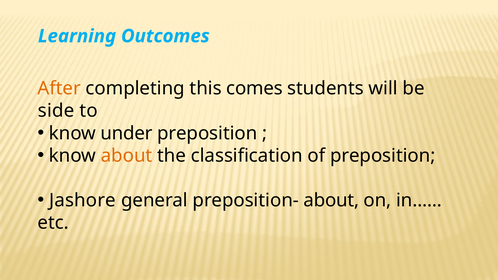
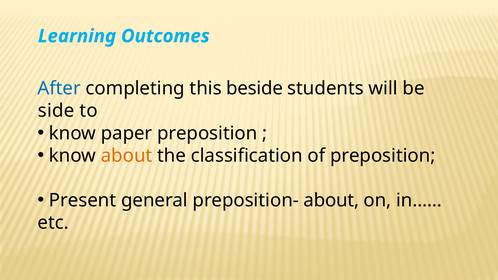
After colour: orange -> blue
comes: comes -> beside
under: under -> paper
Jashore: Jashore -> Present
